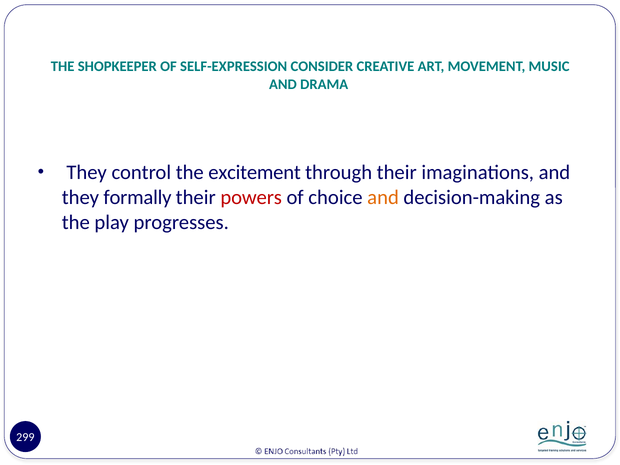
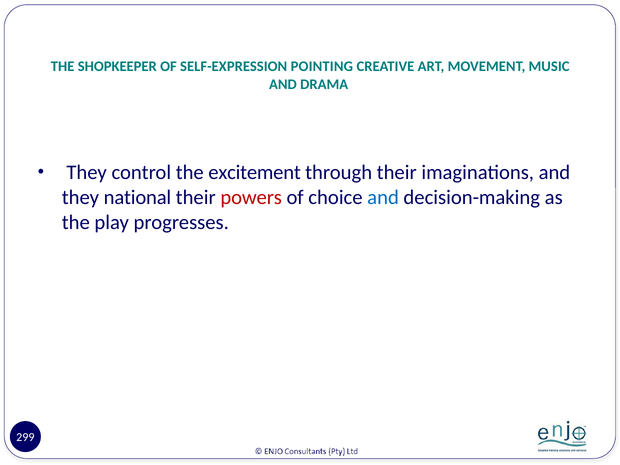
CONSIDER: CONSIDER -> POINTING
formally: formally -> national
and at (383, 197) colour: orange -> blue
